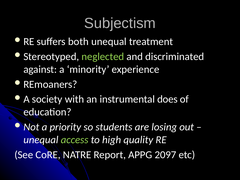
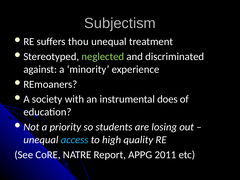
both: both -> thou
access colour: light green -> light blue
2097: 2097 -> 2011
